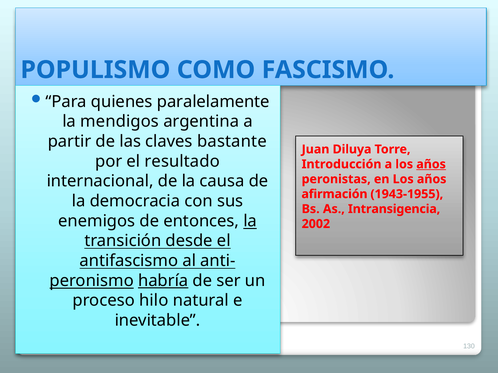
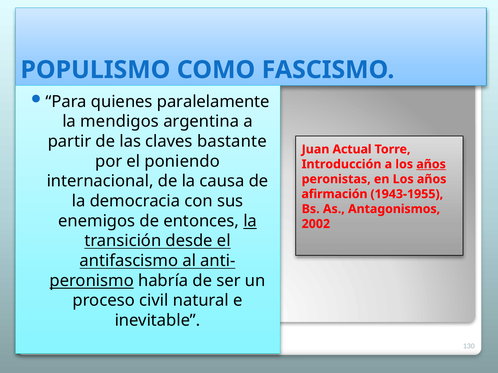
Diluya: Diluya -> Actual
resultado: resultado -> poniendo
Intransigencia: Intransigencia -> Antagonismos
habría underline: present -> none
hilo: hilo -> civil
